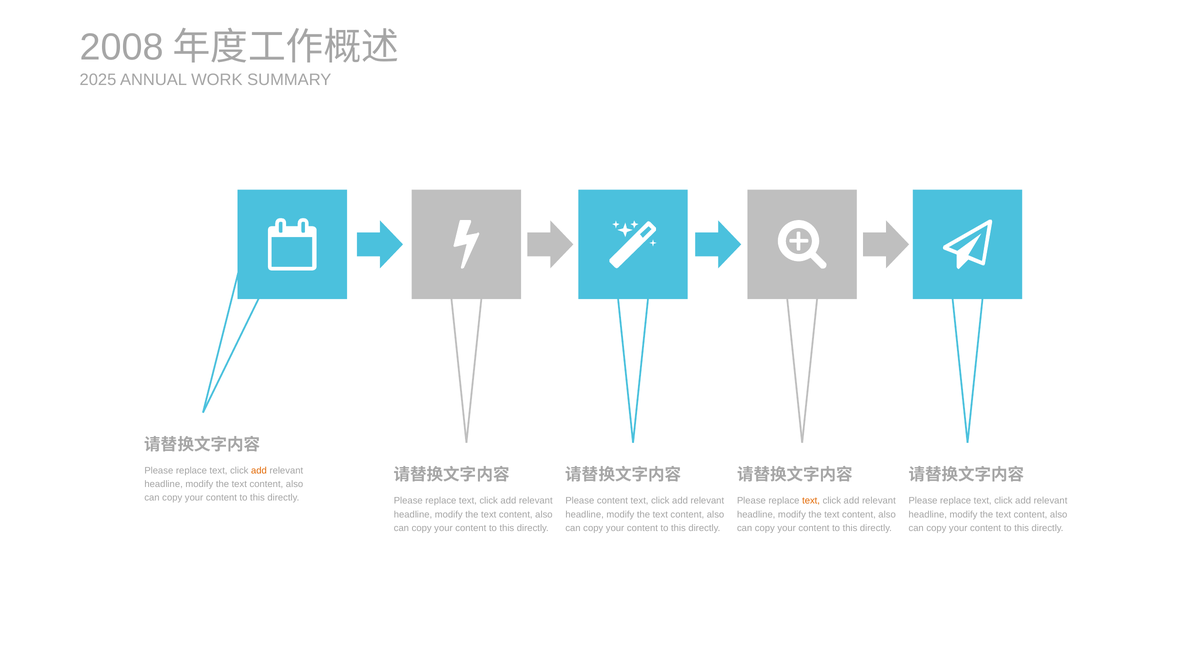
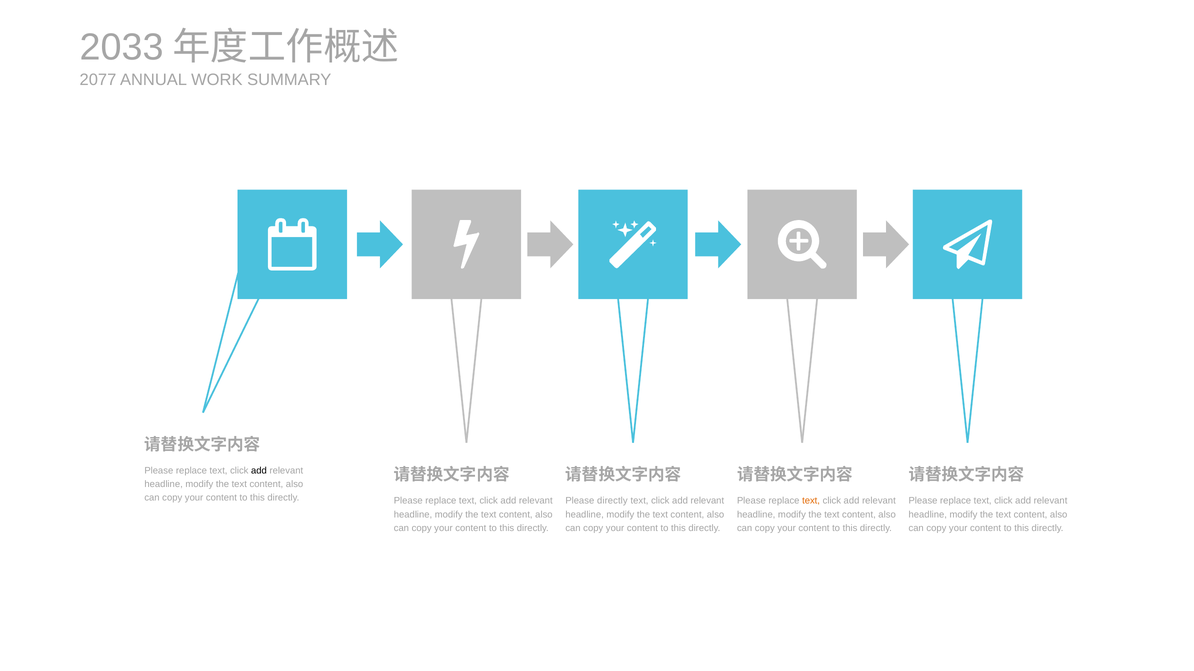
2008: 2008 -> 2033
2025: 2025 -> 2077
add at (259, 471) colour: orange -> black
Please content: content -> directly
